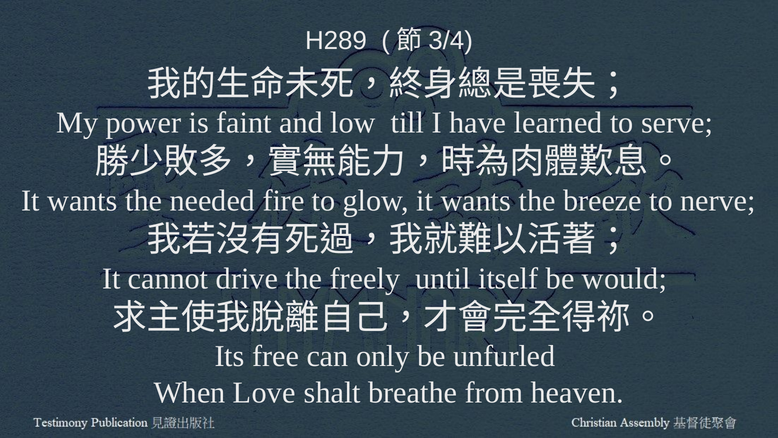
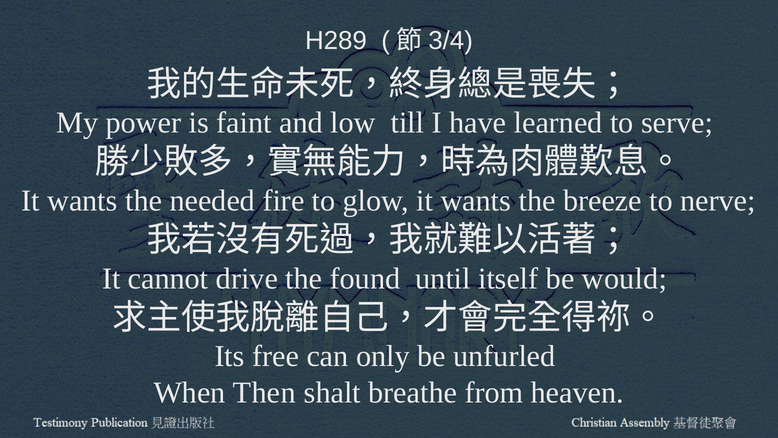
freely: freely -> found
Love: Love -> Then
